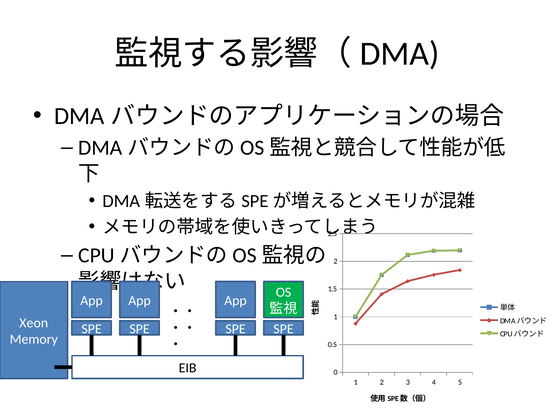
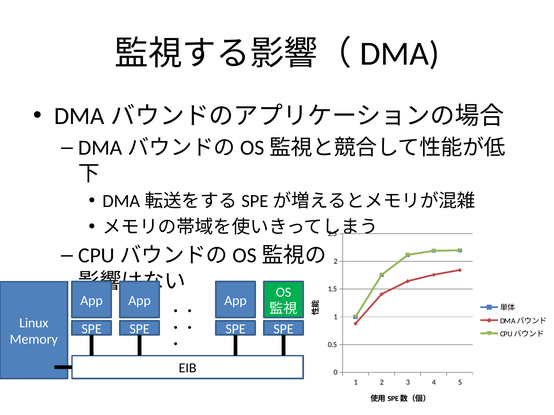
Xeon: Xeon -> Linux
